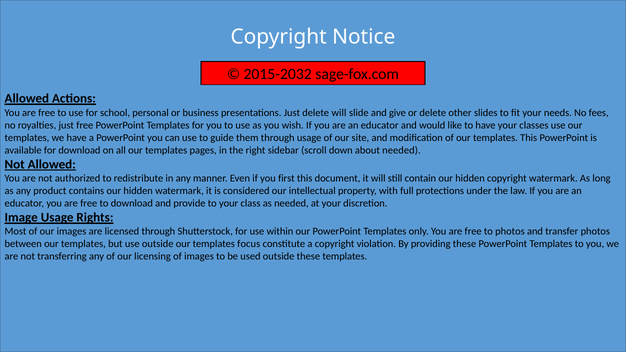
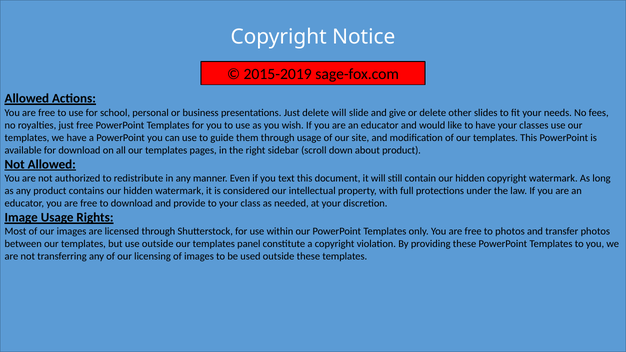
2015-2032: 2015-2032 -> 2015-2019
about needed: needed -> product
first: first -> text
focus: focus -> panel
